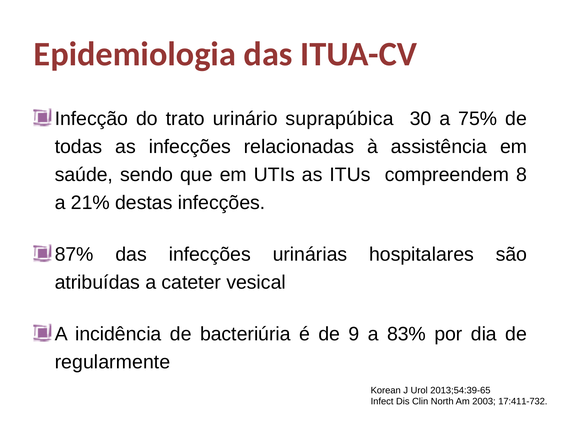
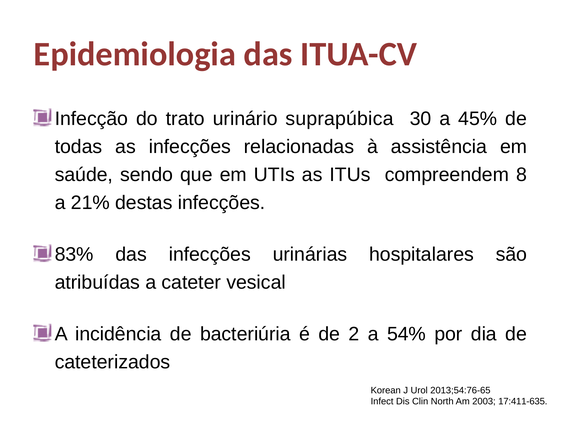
75%: 75% -> 45%
87%: 87% -> 83%
9: 9 -> 2
83%: 83% -> 54%
regularmente: regularmente -> cateterizados
2013;54:39-65: 2013;54:39-65 -> 2013;54:76-65
17:411-732: 17:411-732 -> 17:411-635
